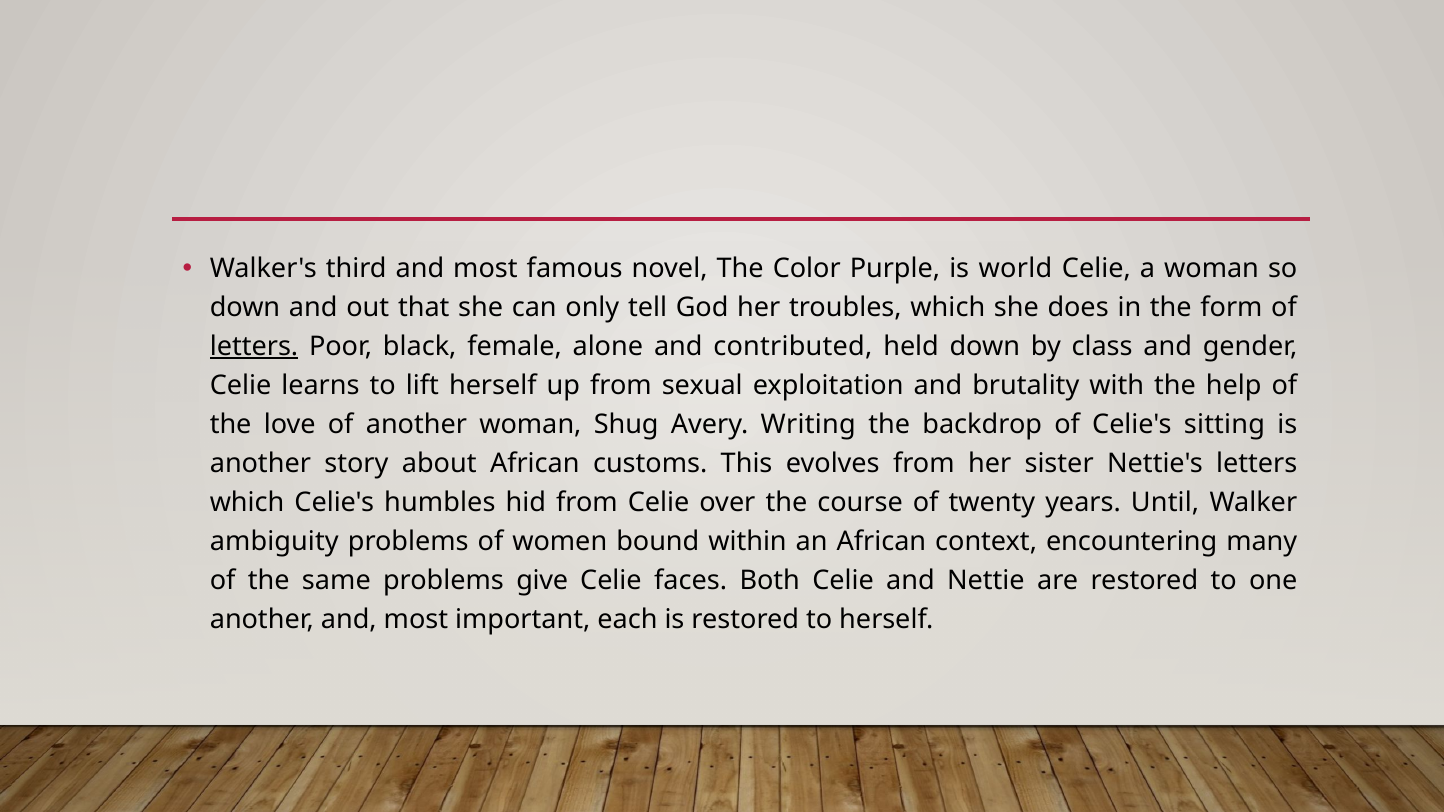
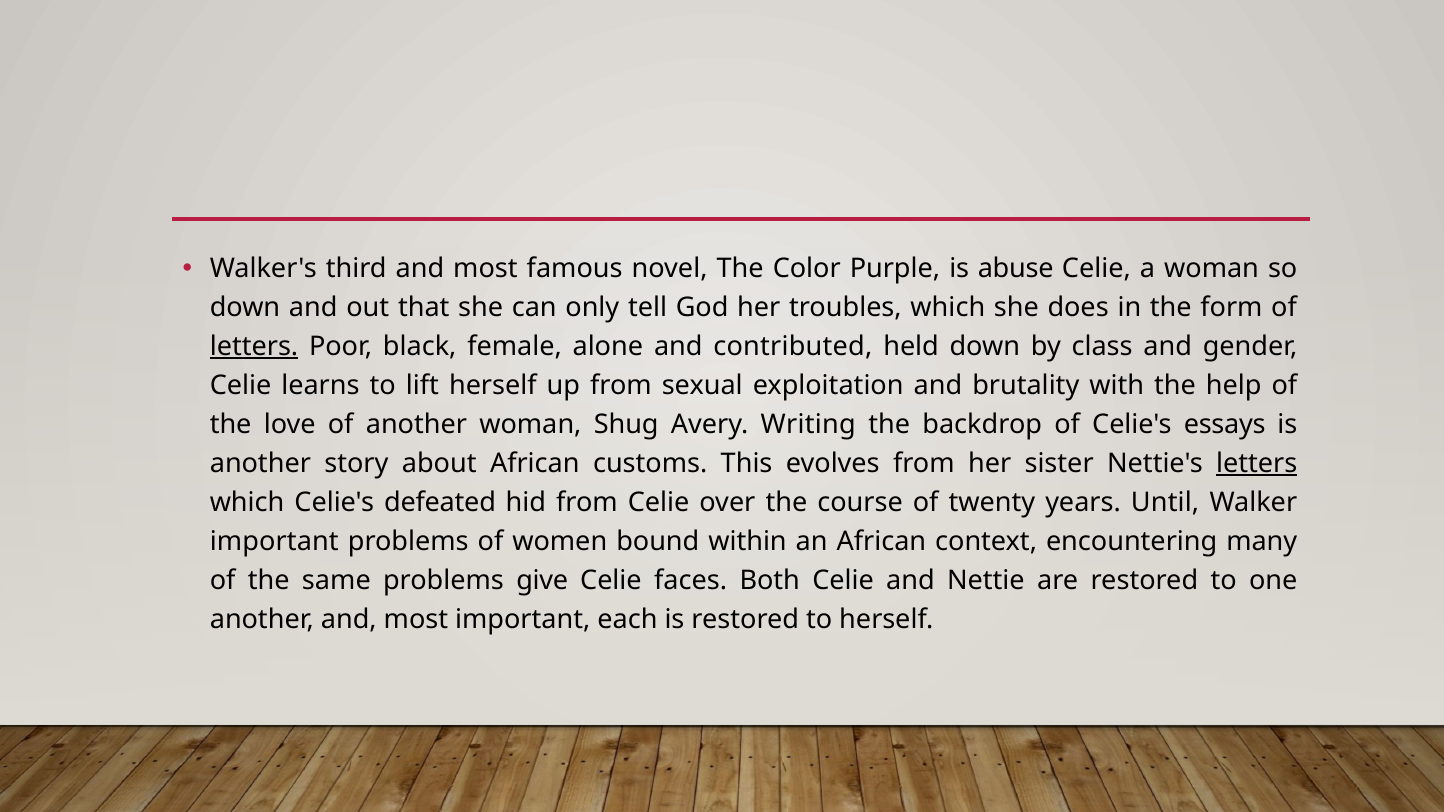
world: world -> abuse
sitting: sitting -> essays
letters at (1257, 464) underline: none -> present
humbles: humbles -> defeated
ambiguity at (274, 542): ambiguity -> important
